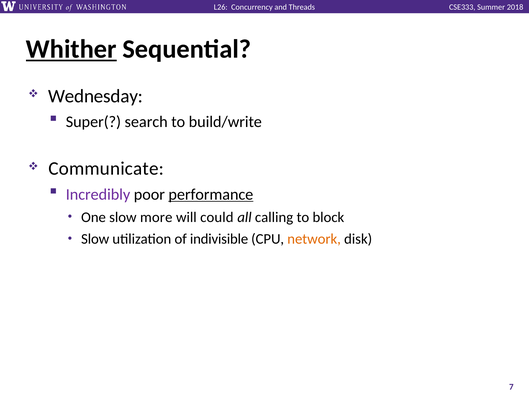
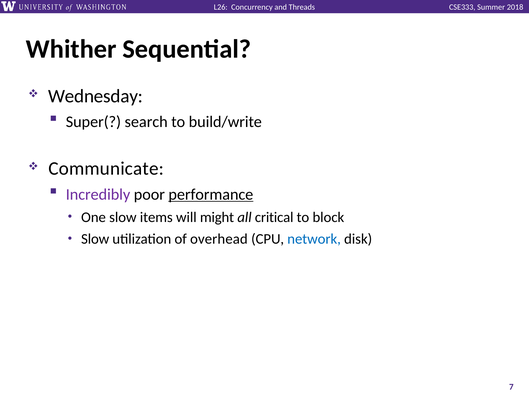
Whither underline: present -> none
more: more -> items
could: could -> might
calling: calling -> critical
indivisible: indivisible -> overhead
network colour: orange -> blue
